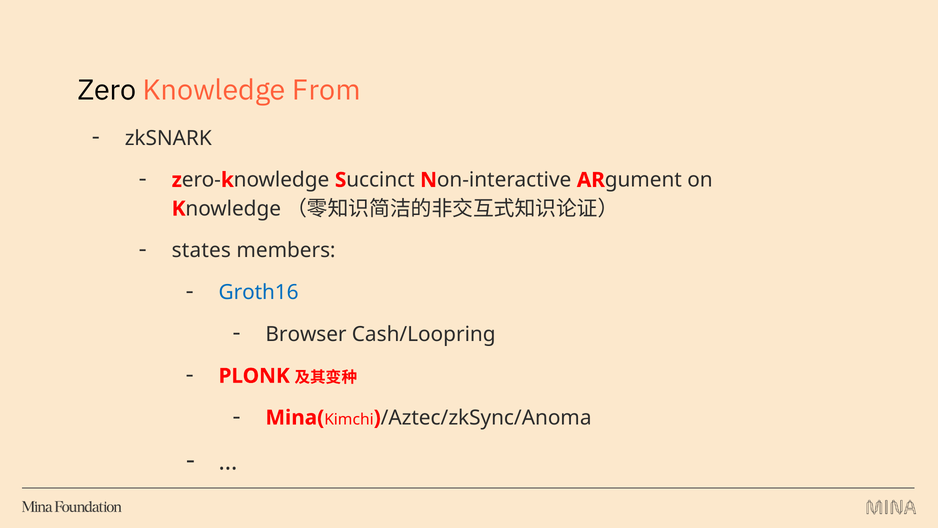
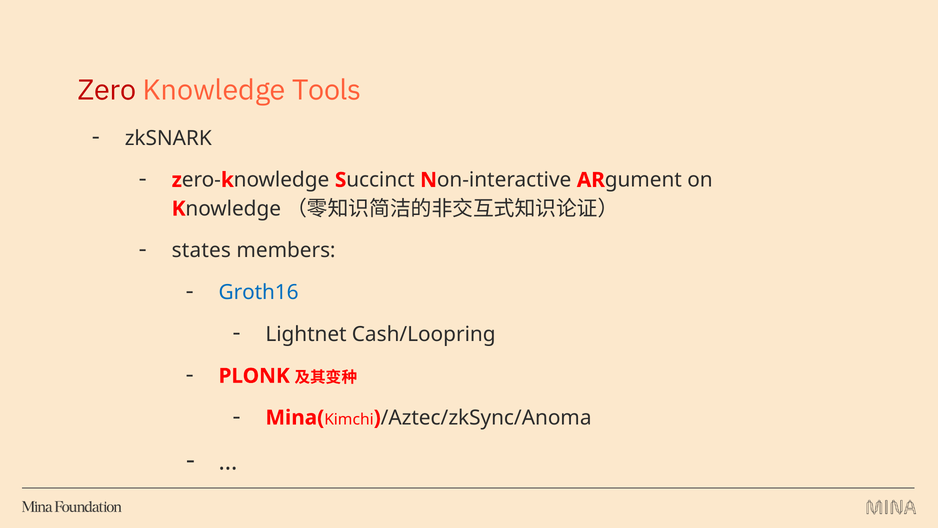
Zero colour: black -> red
From: From -> Tools
Browser: Browser -> Lightnet
